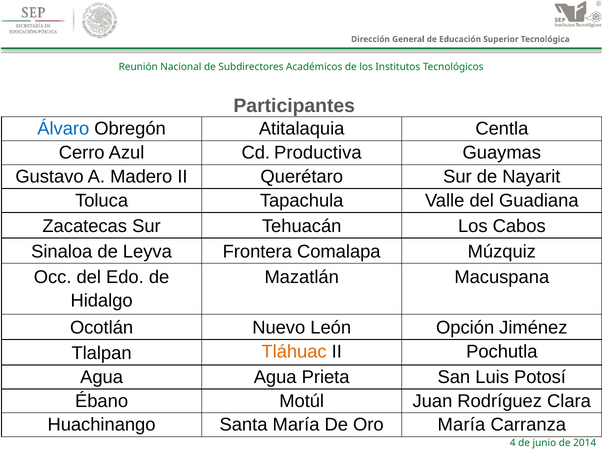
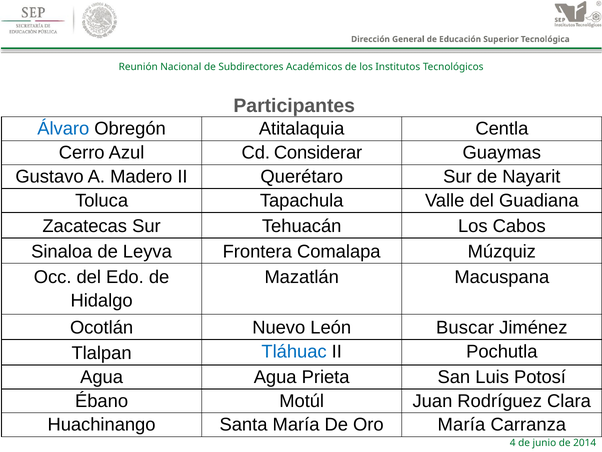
Productiva: Productiva -> Considerar
Opción: Opción -> Buscar
Tláhuac colour: orange -> blue
